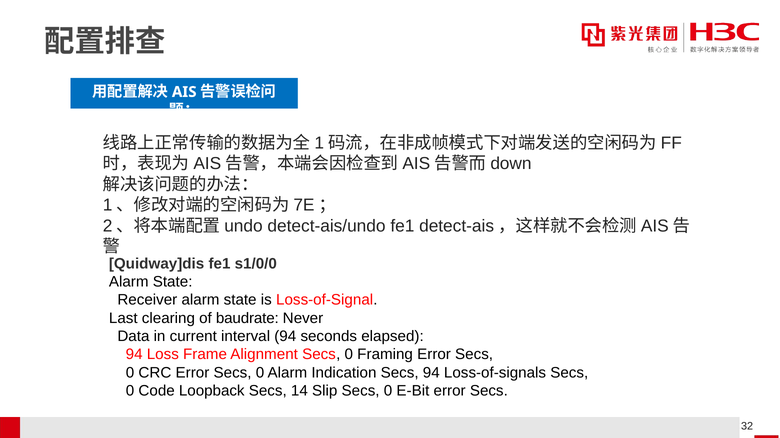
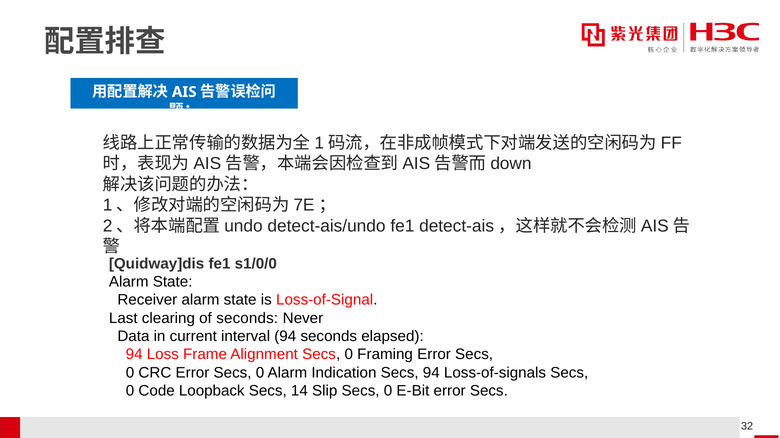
of baudrate: baudrate -> seconds
